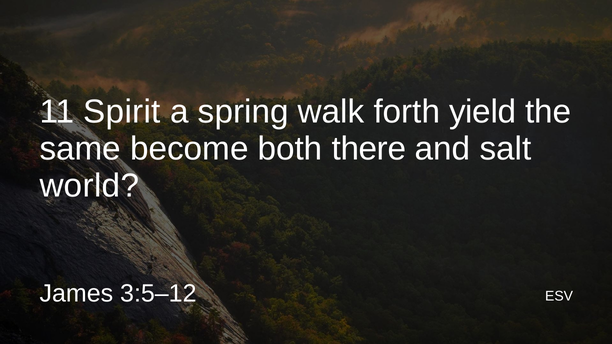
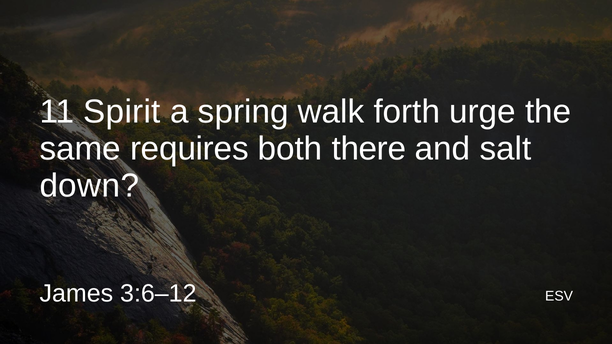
yield: yield -> urge
become: become -> requires
world: world -> down
3:5–12: 3:5–12 -> 3:6–12
